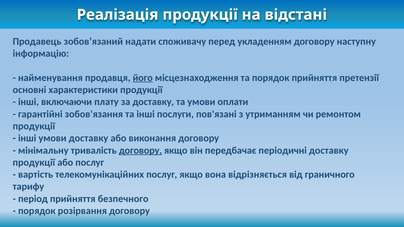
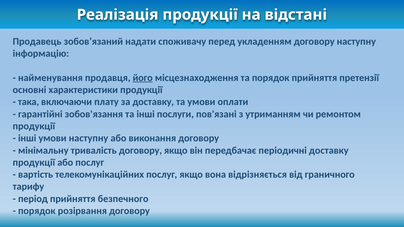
інші at (28, 102): інші -> така
умови доставку: доставку -> наступну
договору at (140, 151) underline: present -> none
